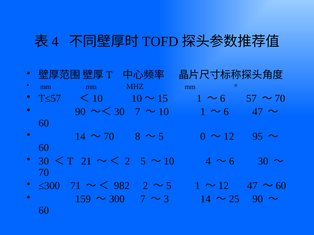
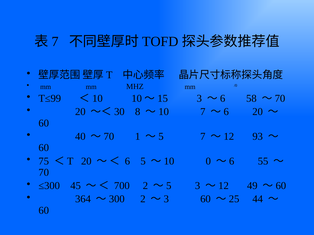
4 at (55, 42): 4 -> 7
T≤57: T≤57 -> T≤99
10～15 1: 1 -> 3
57: 57 -> 58
90 at (80, 112): 90 -> 20
～＜30 7: 7 -> 8
～10 1: 1 -> 7
～6 47: 47 -> 20
14 at (80, 137): 14 -> 40
8: 8 -> 1
～5 0: 0 -> 7
95: 95 -> 93
30 at (44, 161): 30 -> 75
＜T 21: 21 -> 20
2 at (127, 161): 2 -> 6
～10 4: 4 -> 0
～6 30: 30 -> 55
71: 71 -> 45
982: 982 -> 700
～5 1: 1 -> 3
～12 47: 47 -> 49
159: 159 -> 364
～300 7: 7 -> 2
～3 14: 14 -> 60
～25 90: 90 -> 44
